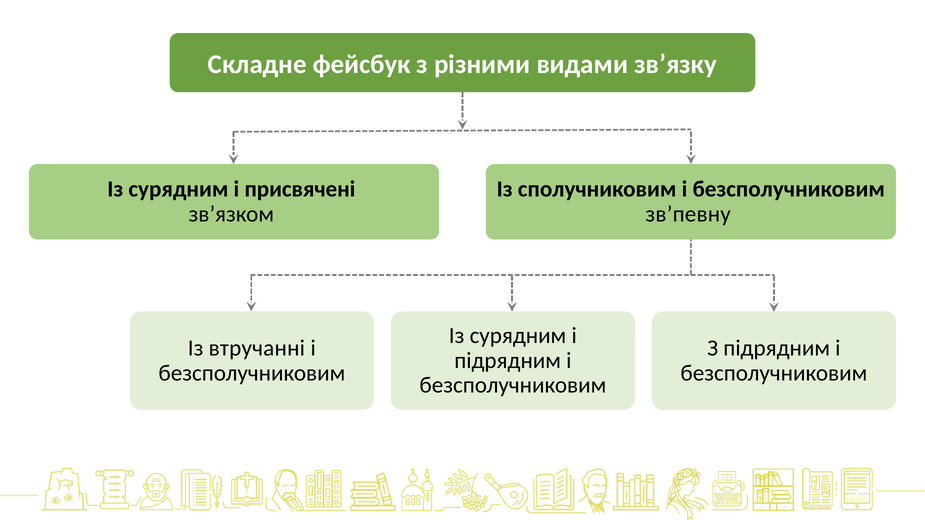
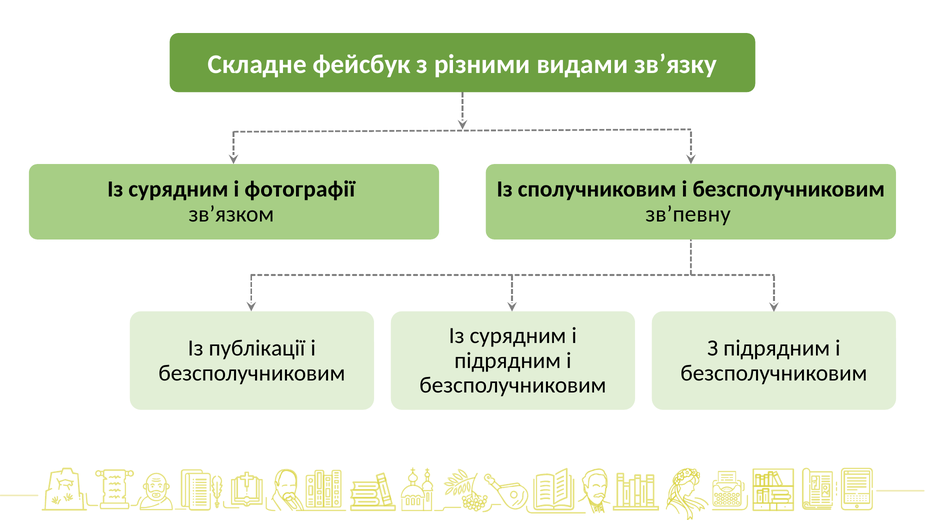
присвячені: присвячені -> фотографії
втручанні: втручанні -> публікації
